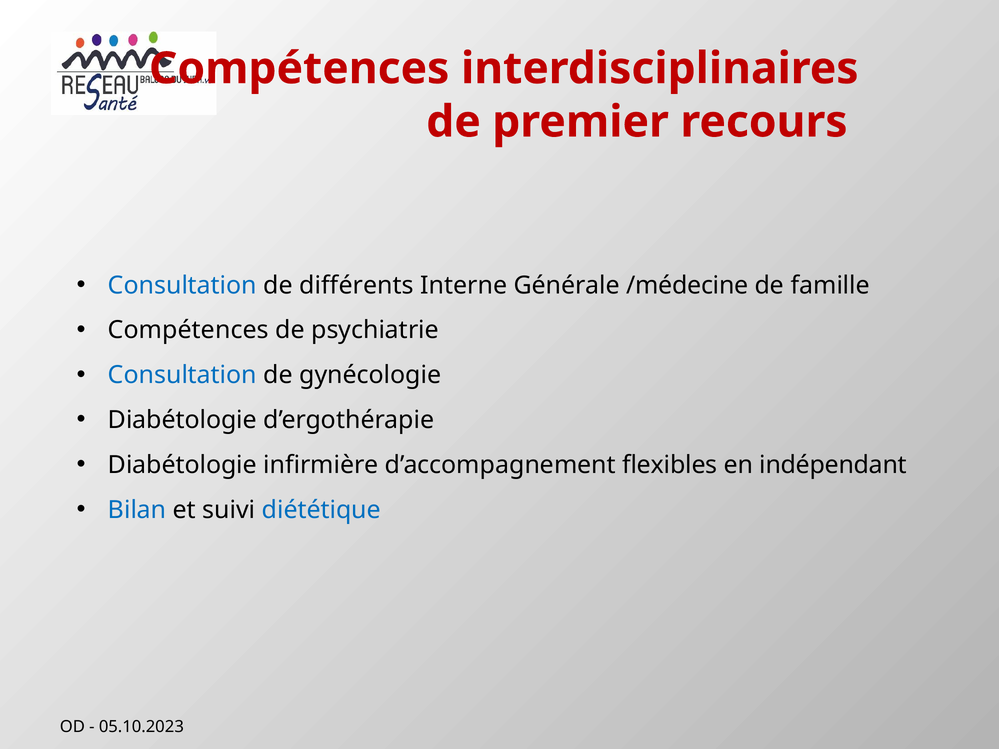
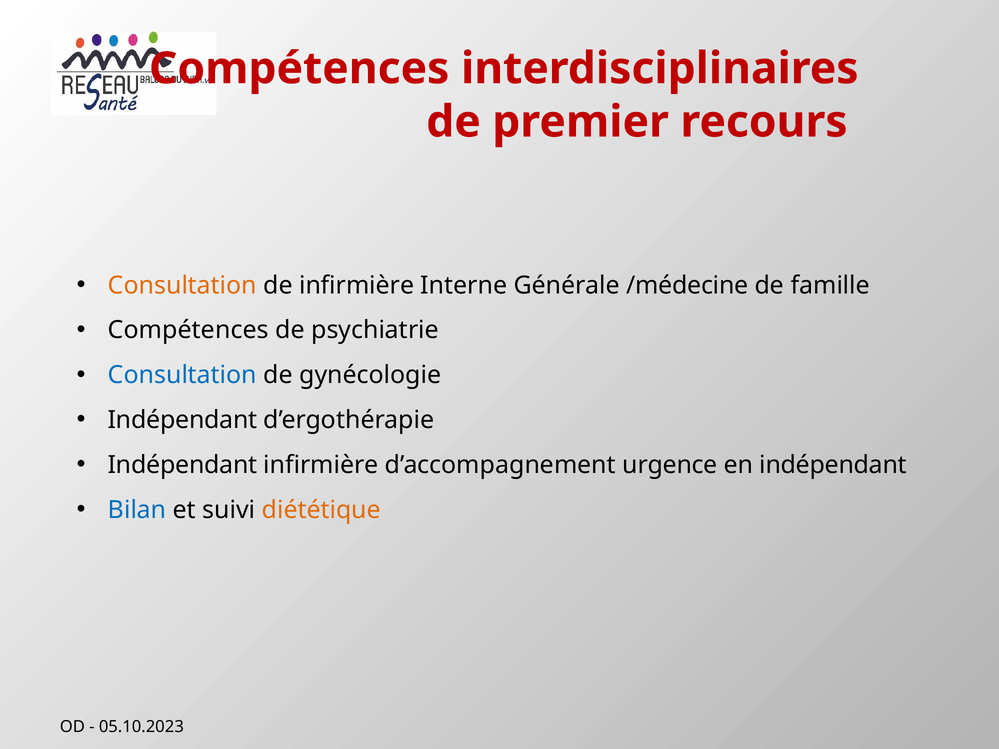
Consultation at (182, 285) colour: blue -> orange
de différents: différents -> infirmière
Diabétologie at (182, 420): Diabétologie -> Indépendant
Diabétologie at (182, 465): Diabétologie -> Indépendant
flexibles: flexibles -> urgence
diététique colour: blue -> orange
